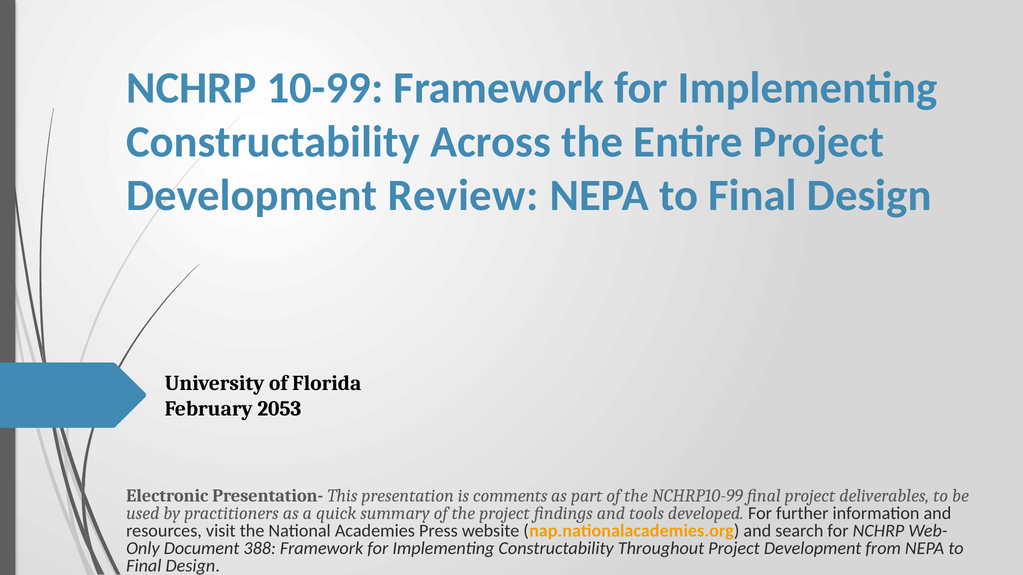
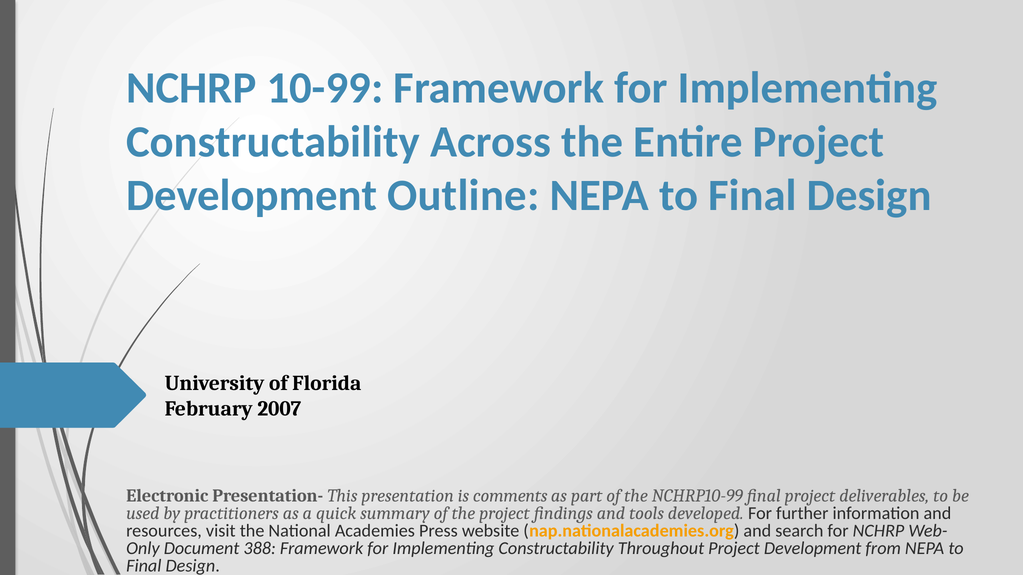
Review: Review -> Outline
2053: 2053 -> 2007
